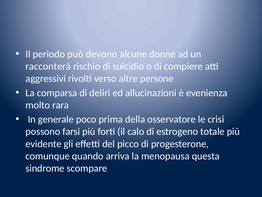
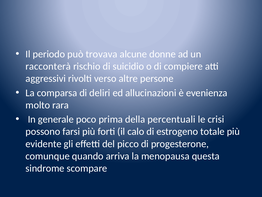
devono: devono -> trovava
osservatore: osservatore -> percentuali
